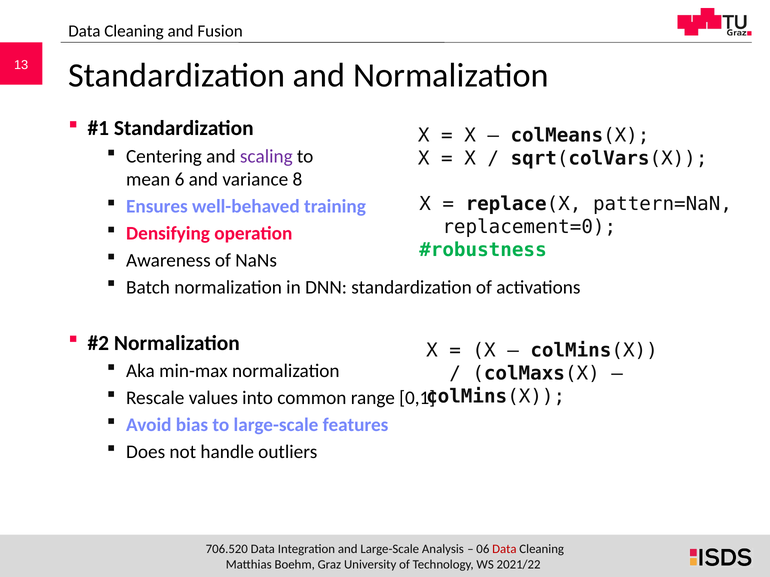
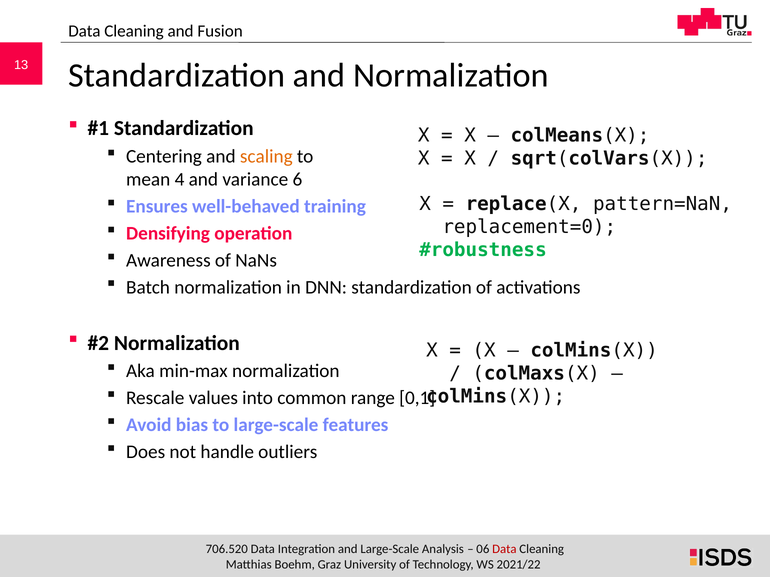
scaling colour: purple -> orange
6: 6 -> 4
8: 8 -> 6
